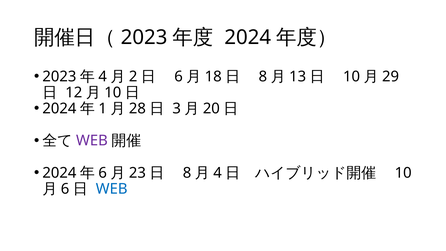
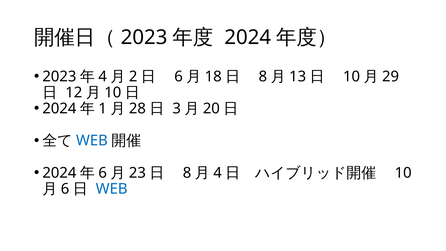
WEB at (92, 141) colour: purple -> blue
